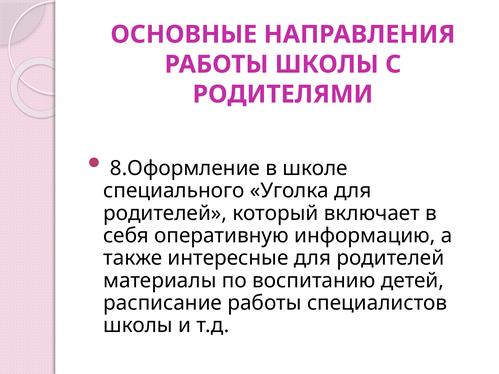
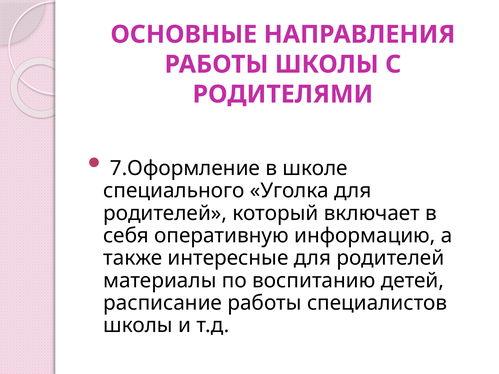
8.Оформление: 8.Оформление -> 7.Оформление
